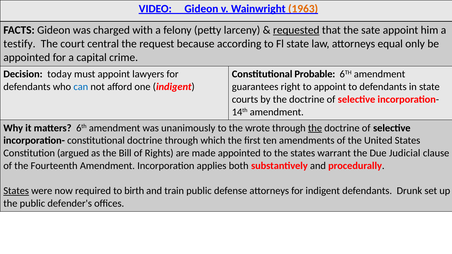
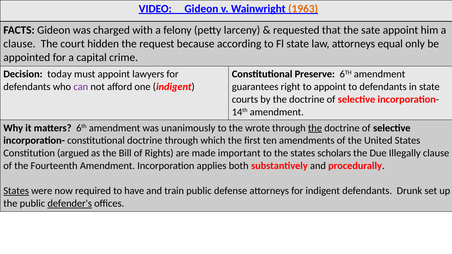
requested underline: present -> none
testify at (19, 44): testify -> clause
central: central -> hidden
Probable: Probable -> Preserve
can colour: blue -> purple
made appointed: appointed -> important
warrant: warrant -> scholars
Judicial: Judicial -> Illegally
birth: birth -> have
defender's underline: none -> present
